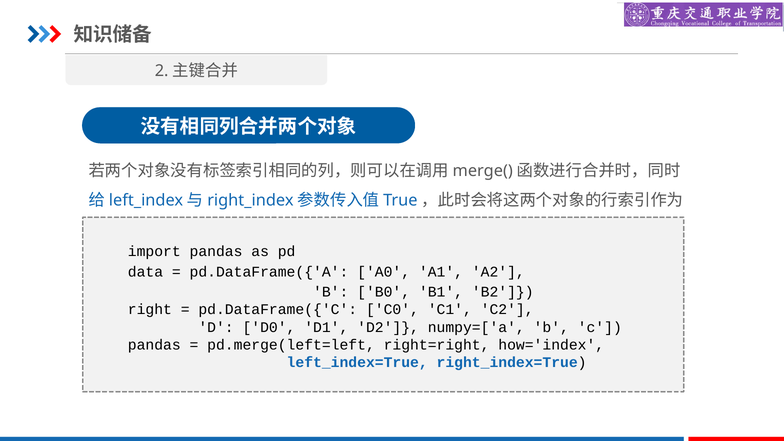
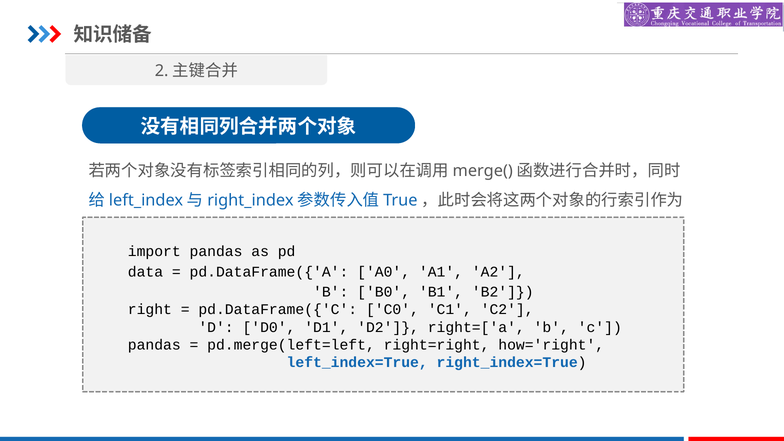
numpy=['a: numpy=['a -> right=['a
how='index: how='index -> how='right
